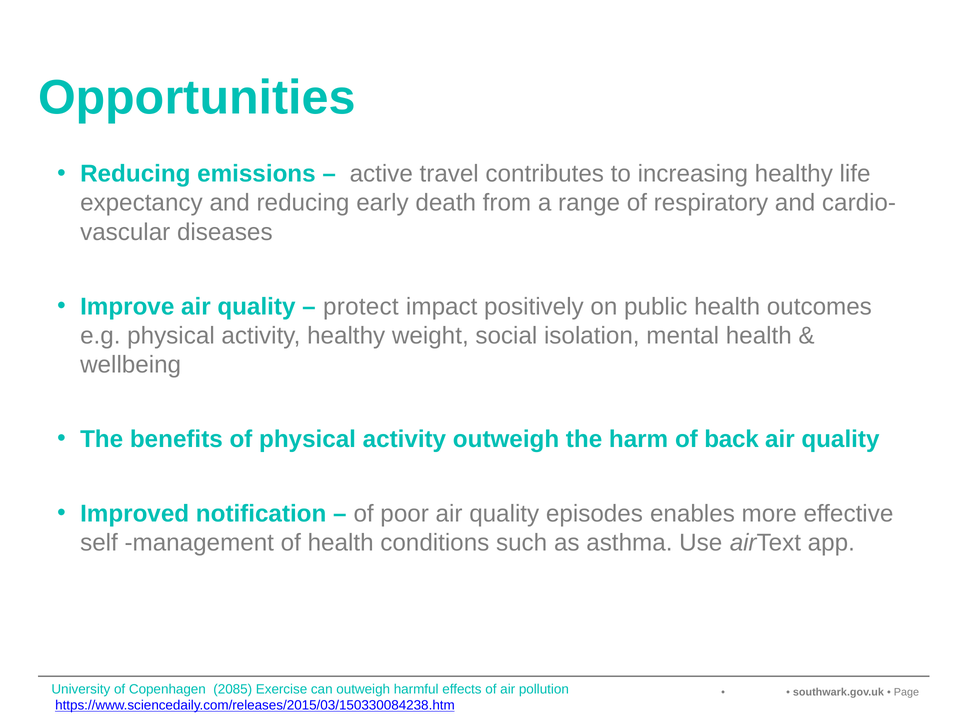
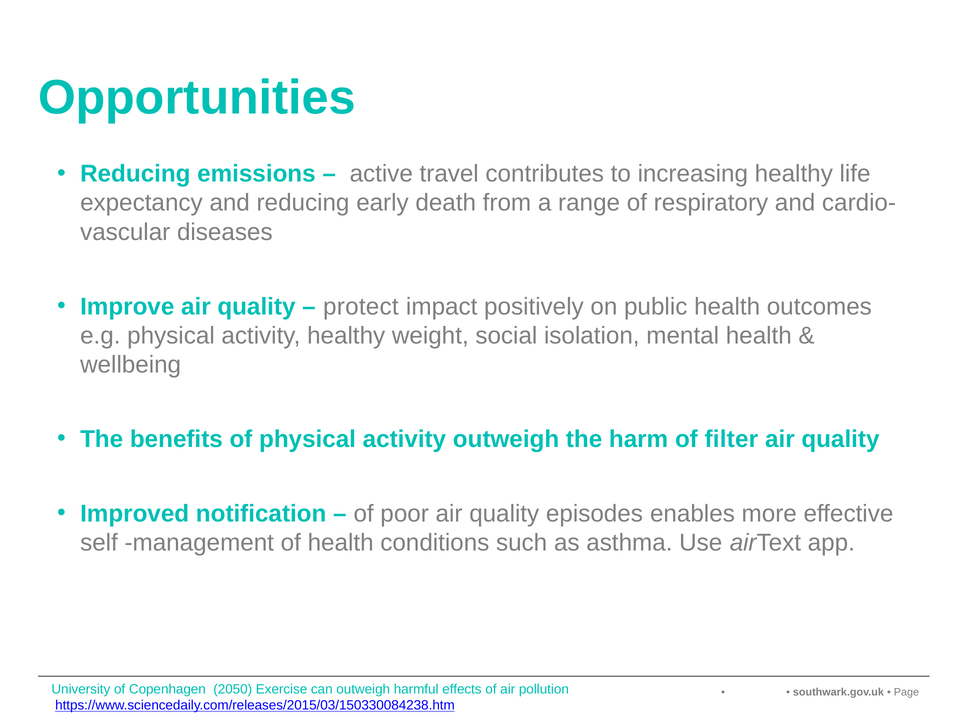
back: back -> filter
2085: 2085 -> 2050
